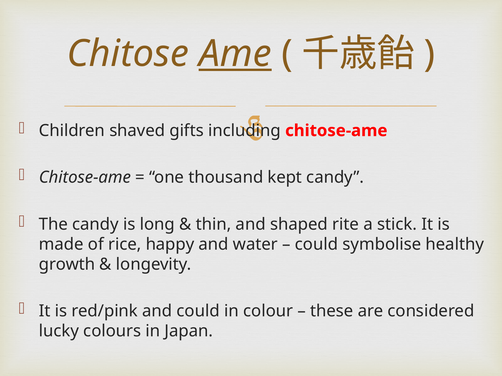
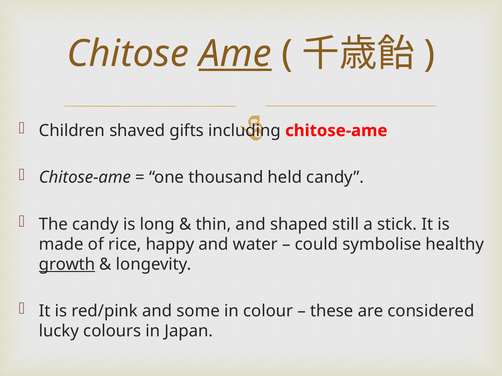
kept: kept -> held
rite: rite -> still
growth underline: none -> present
and could: could -> some
